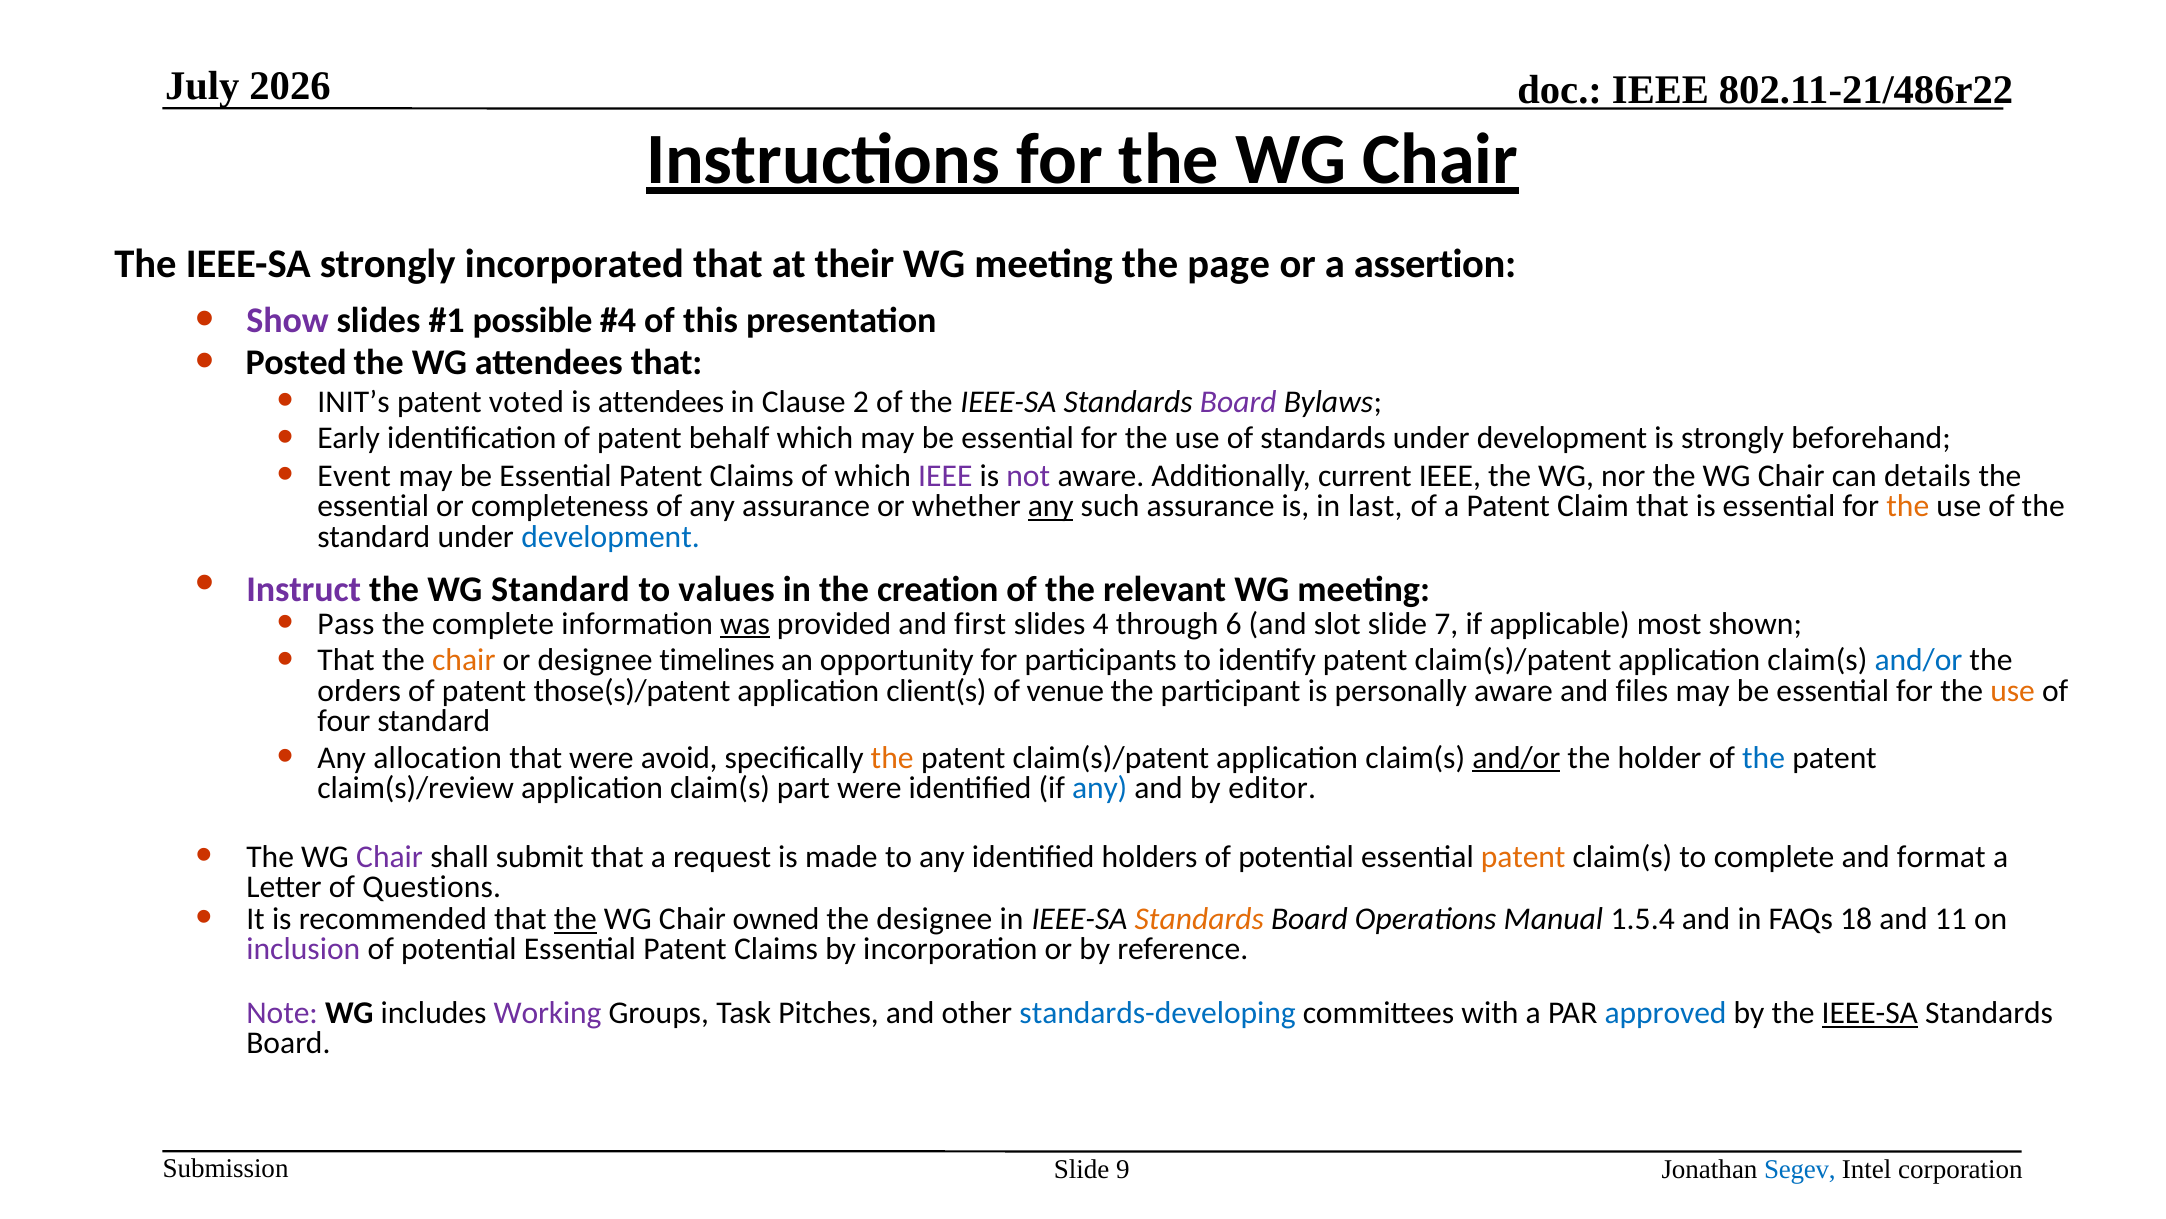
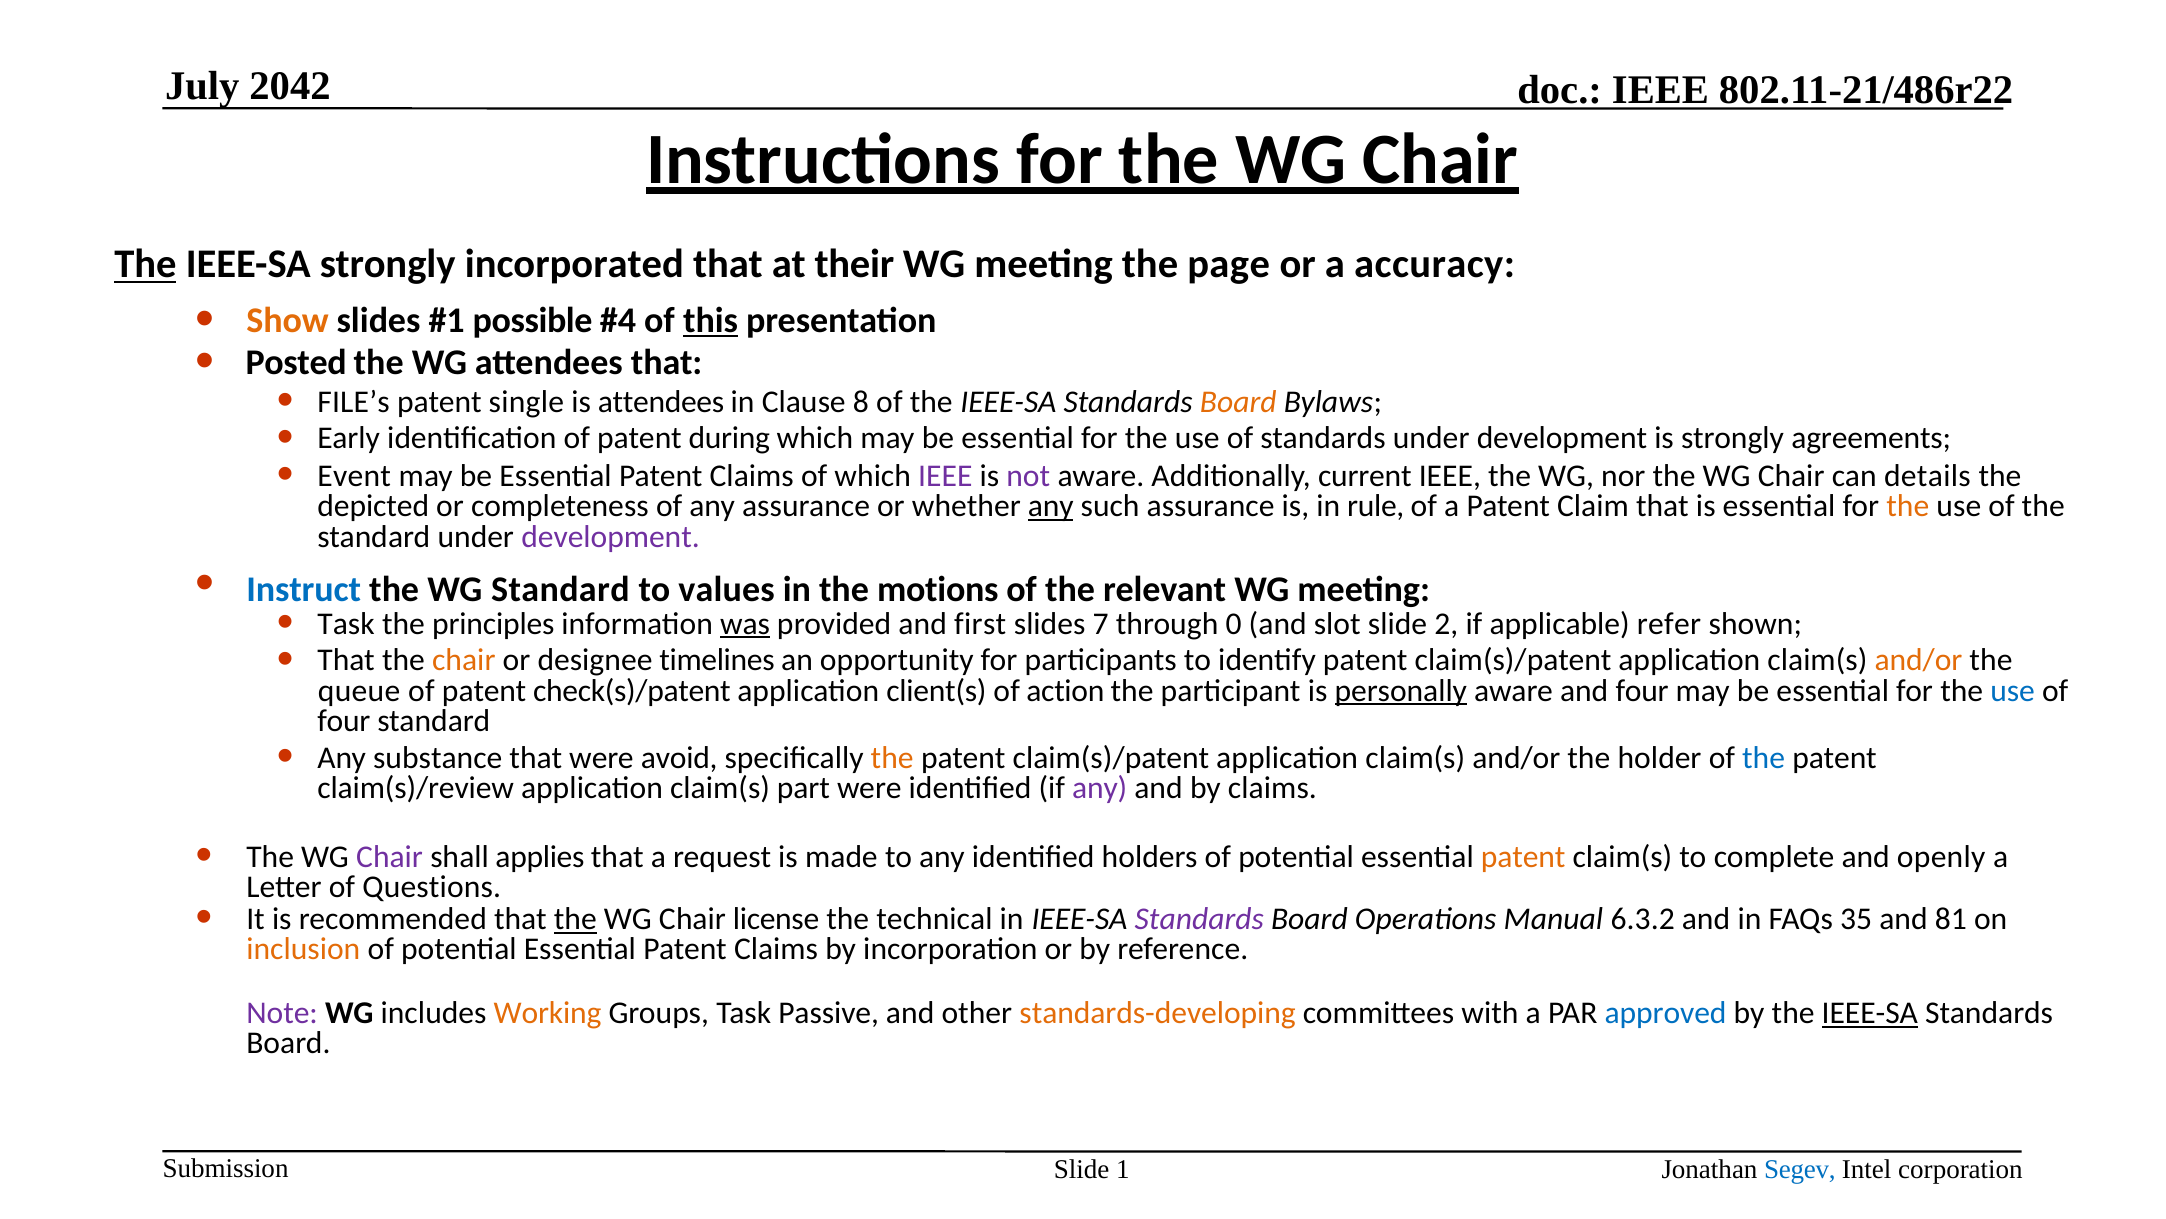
2026: 2026 -> 2042
The at (145, 264) underline: none -> present
assertion: assertion -> accuracy
Show colour: purple -> orange
this underline: none -> present
INIT’s: INIT’s -> FILE’s
voted: voted -> single
2: 2 -> 8
Board at (1238, 402) colour: purple -> orange
behalf: behalf -> during
beforehand: beforehand -> agreements
essential at (373, 506): essential -> depicted
last: last -> rule
development at (611, 536) colour: blue -> purple
Instruct colour: purple -> blue
creation: creation -> motions
Pass at (346, 624): Pass -> Task
the complete: complete -> principles
4: 4 -> 7
6: 6 -> 0
7: 7 -> 2
most: most -> refer
and/or at (1918, 660) colour: blue -> orange
orders: orders -> queue
those(s)/patent: those(s)/patent -> check(s)/patent
venue: venue -> action
personally underline: none -> present
and files: files -> four
use at (2013, 690) colour: orange -> blue
allocation: allocation -> substance
and/or at (1516, 757) underline: present -> none
any at (1100, 788) colour: blue -> purple
by editor: editor -> claims
submit: submit -> applies
format: format -> openly
owned: owned -> license
the designee: designee -> technical
Standards at (1199, 919) colour: orange -> purple
1.5.4: 1.5.4 -> 6.3.2
18: 18 -> 35
11: 11 -> 81
inclusion colour: purple -> orange
Working colour: purple -> orange
Pitches: Pitches -> Passive
standards-developing colour: blue -> orange
9: 9 -> 1
